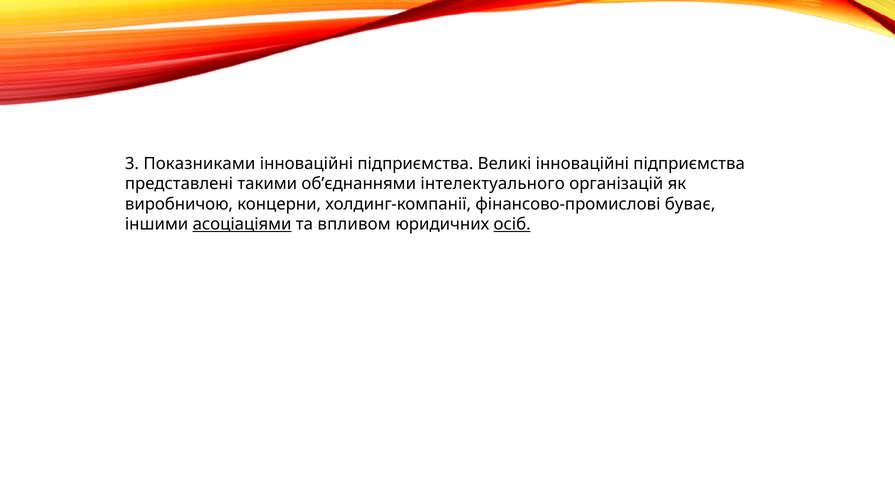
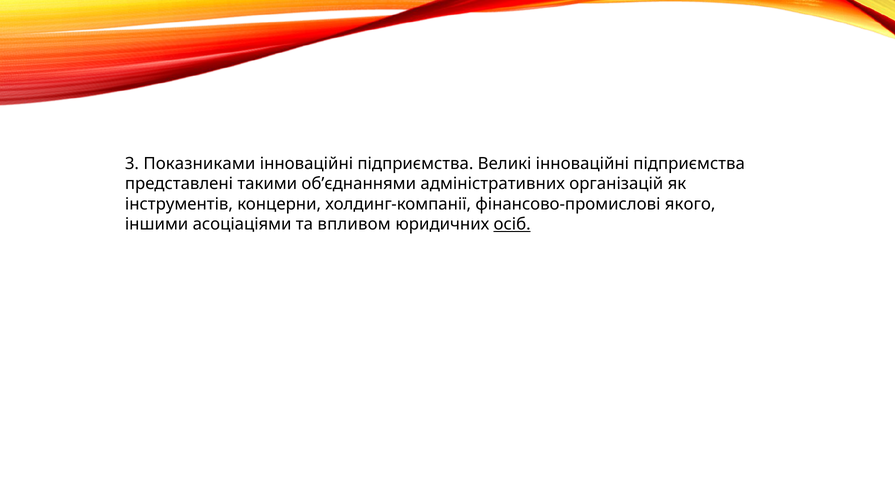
інтелектуального: інтелектуального -> адміністративних
виробничою: виробничою -> інструментів
буває: буває -> якого
асоціаціями underline: present -> none
